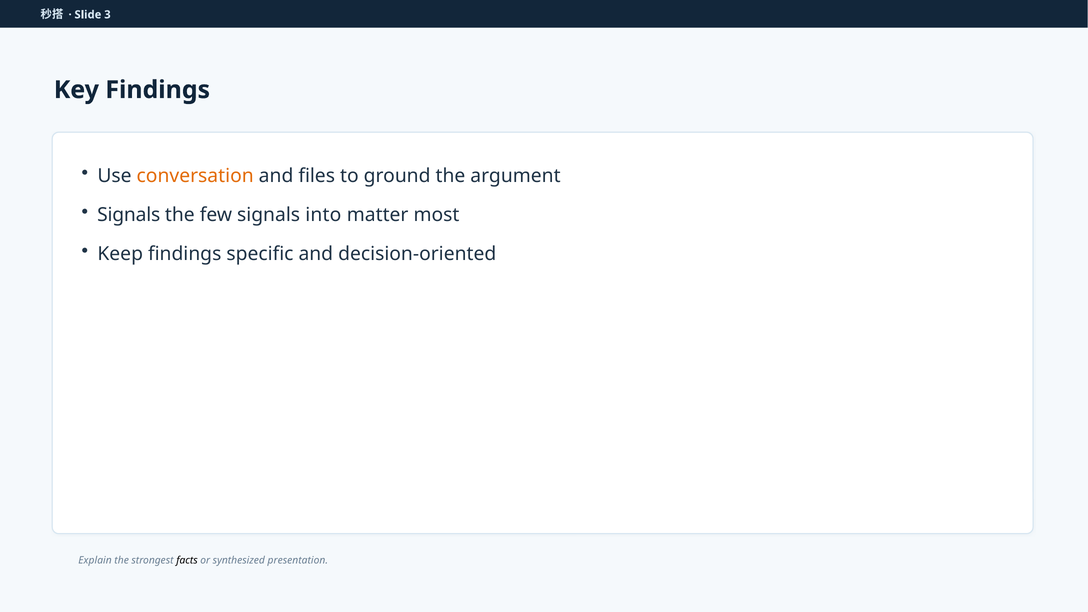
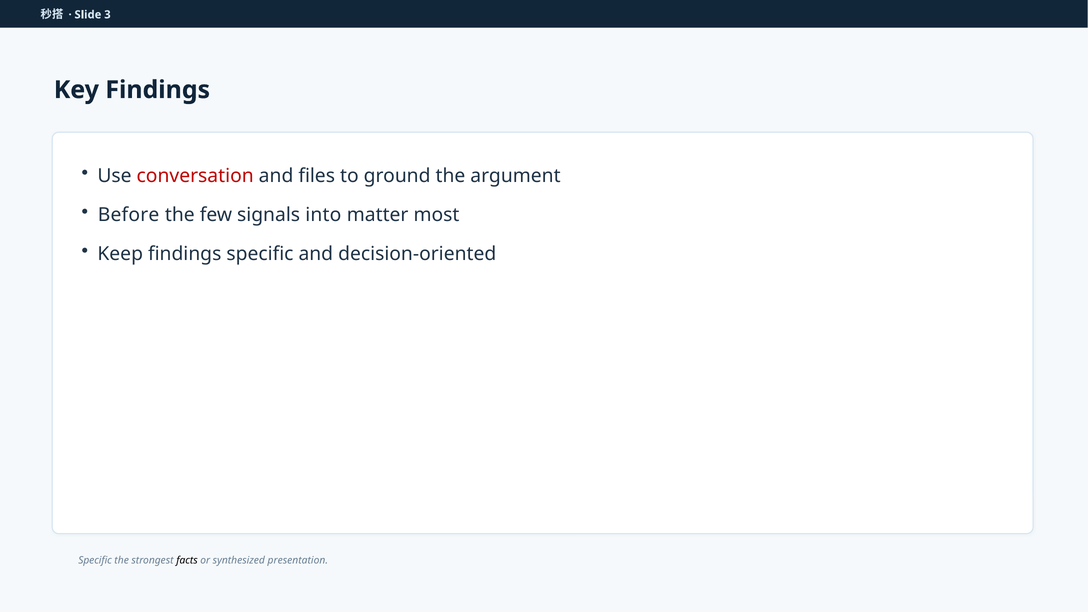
conversation colour: orange -> red
Signals at (129, 215): Signals -> Before
Explain at (95, 560): Explain -> Specific
